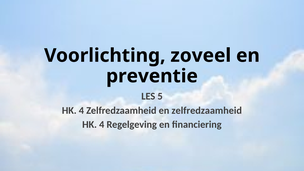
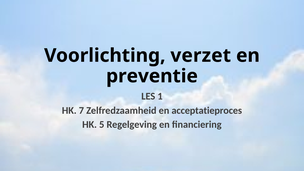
zoveel: zoveel -> verzet
5: 5 -> 1
4 at (81, 110): 4 -> 7
en zelfredzaamheid: zelfredzaamheid -> acceptatieproces
4 at (102, 125): 4 -> 5
